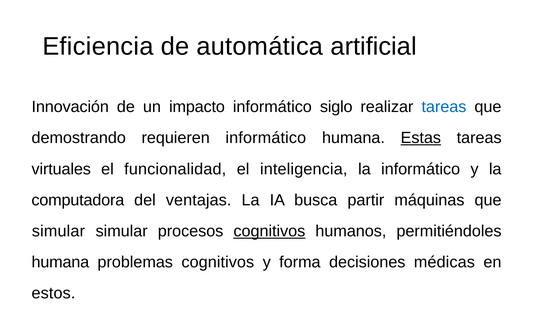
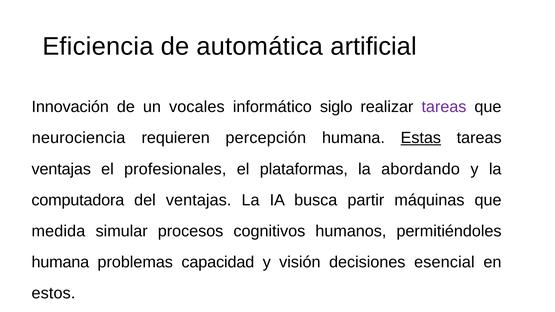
impacto: impacto -> vocales
tareas at (444, 107) colour: blue -> purple
demostrando: demostrando -> neurociencia
requieren informático: informático -> percepción
virtuales at (61, 169): virtuales -> ventajas
funcionalidad: funcionalidad -> profesionales
inteligencia: inteligencia -> plataformas
la informático: informático -> abordando
simular at (58, 231): simular -> medida
cognitivos at (269, 231) underline: present -> none
problemas cognitivos: cognitivos -> capacidad
forma: forma -> visión
médicas: médicas -> esencial
